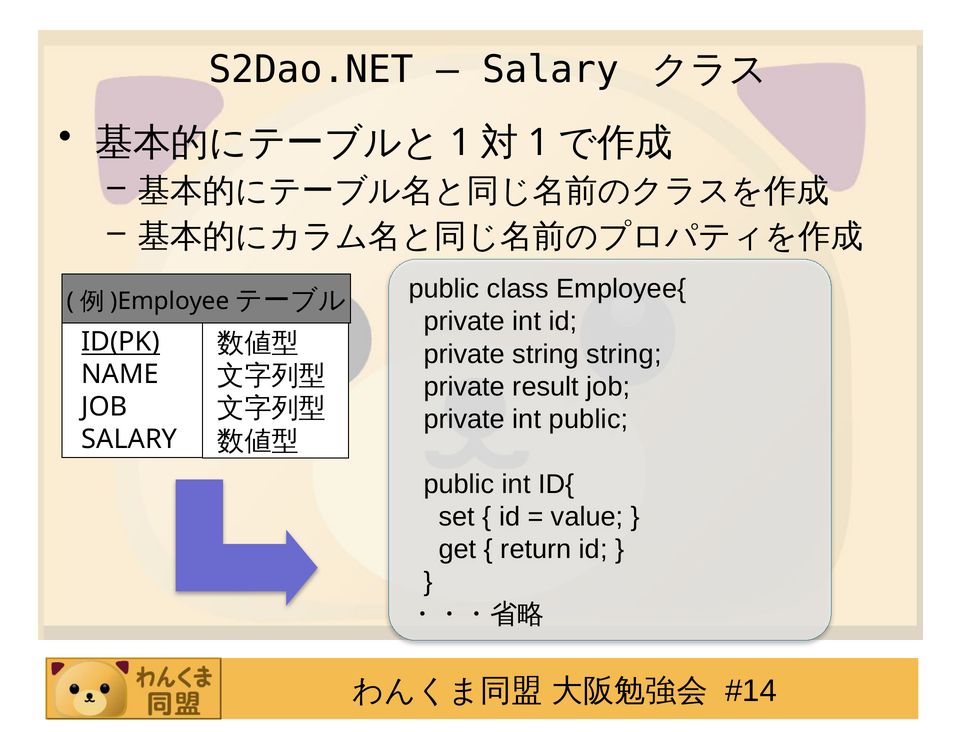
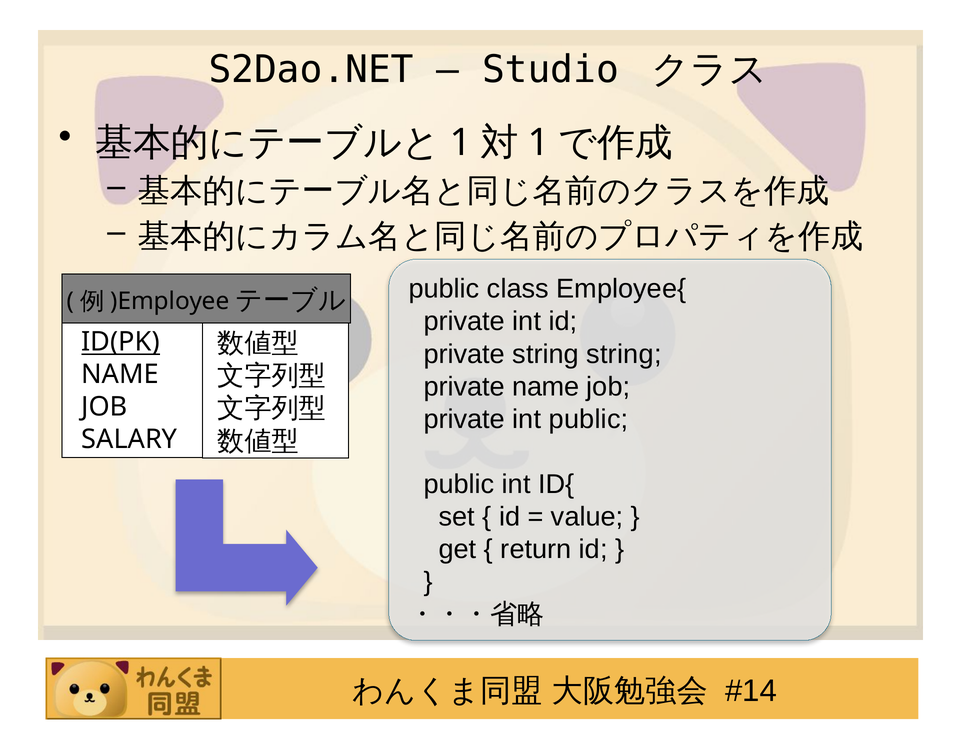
Salary at (551, 70): Salary -> Studio
private result: result -> name
